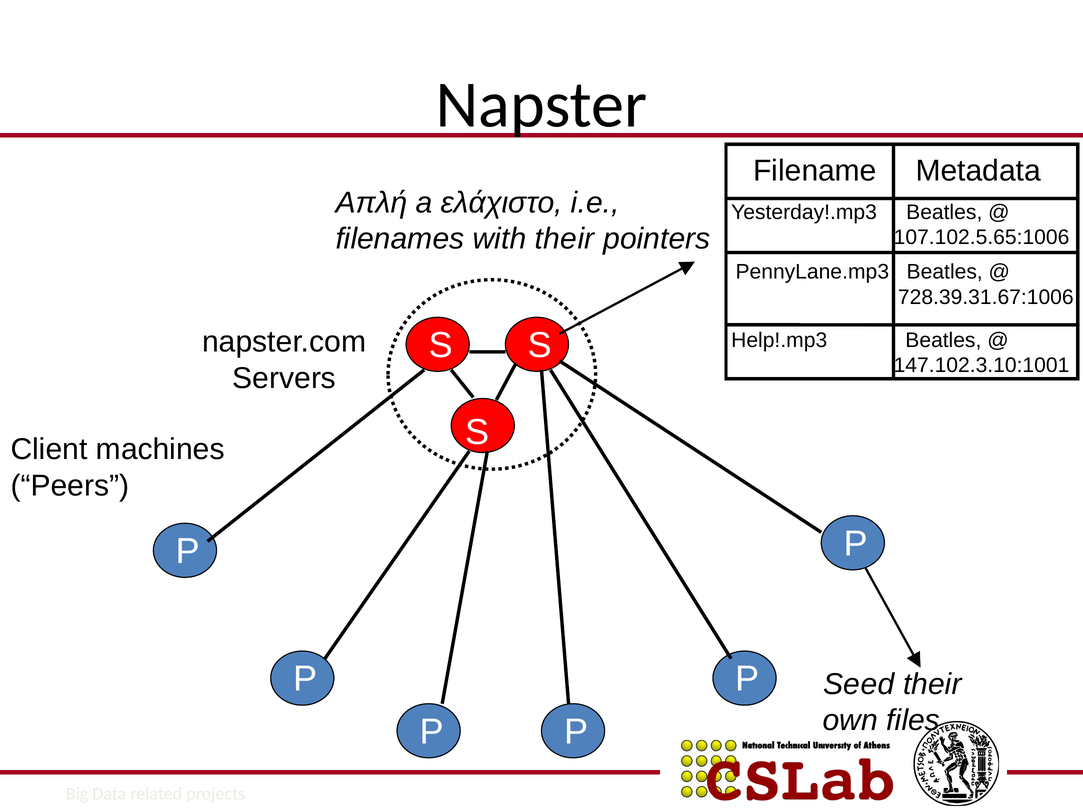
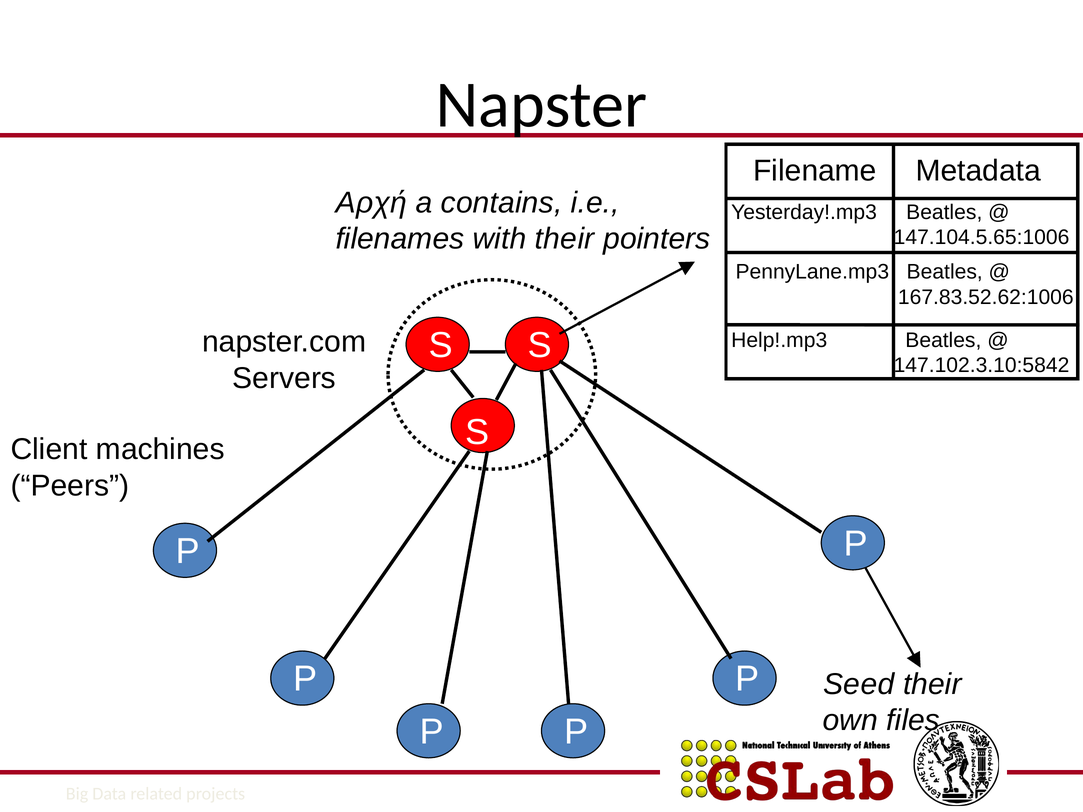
Απλή: Απλή -> Αρχή
ελάχιστο: ελάχιστο -> contains
107.102.5.65:1006: 107.102.5.65:1006 -> 147.104.5.65:1006
728.39.31.67:1006: 728.39.31.67:1006 -> 167.83.52.62:1006
147.102.3.10:1001: 147.102.3.10:1001 -> 147.102.3.10:5842
